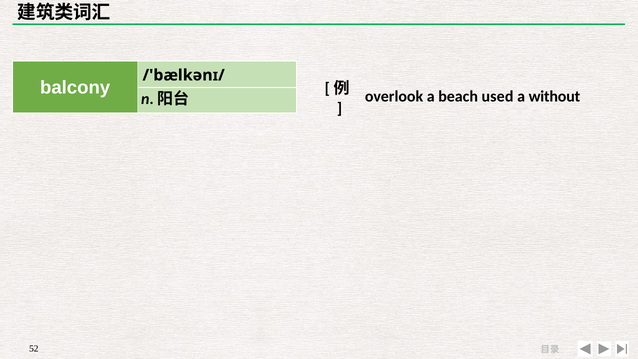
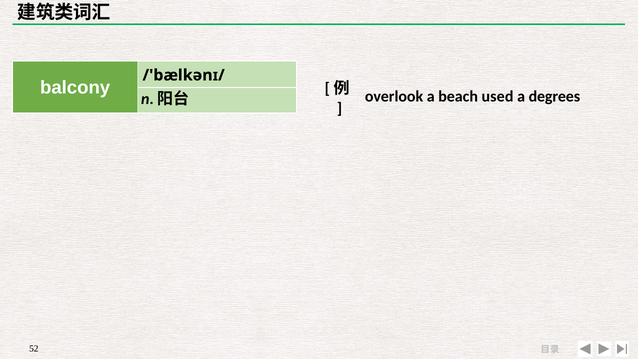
without: without -> degrees
